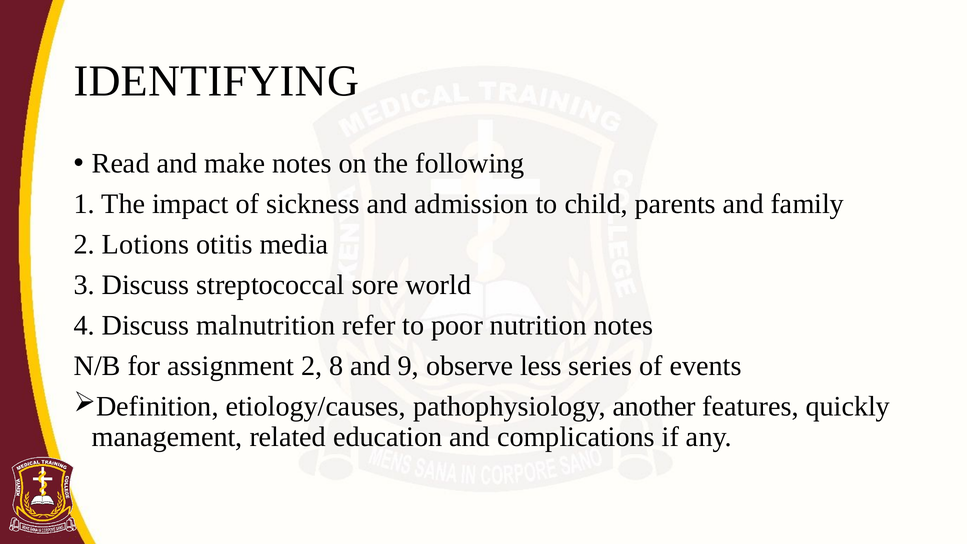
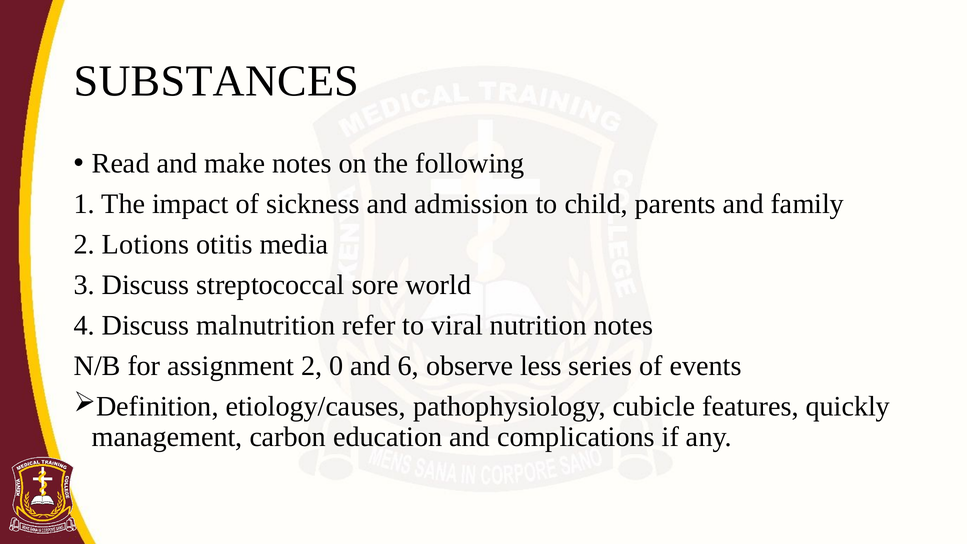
IDENTIFYING: IDENTIFYING -> SUBSTANCES
poor: poor -> viral
8: 8 -> 0
9: 9 -> 6
another: another -> cubicle
related: related -> carbon
